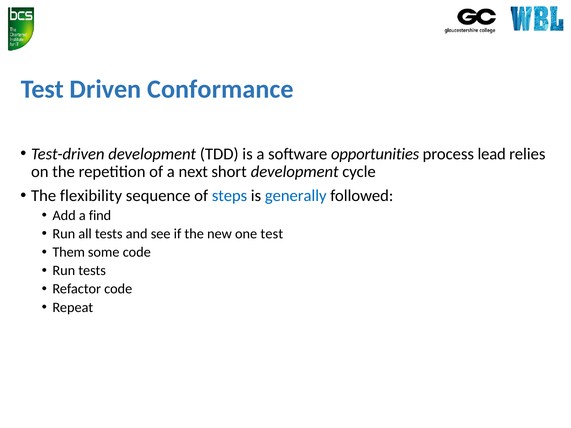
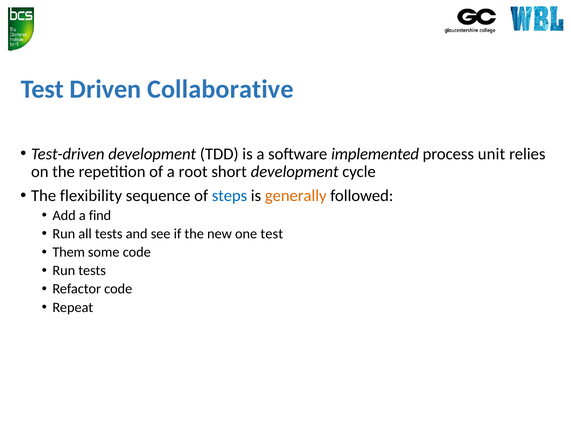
Conformance: Conformance -> Collaborative
opportunities: opportunities -> implemented
lead: lead -> unit
next: next -> root
generally colour: blue -> orange
